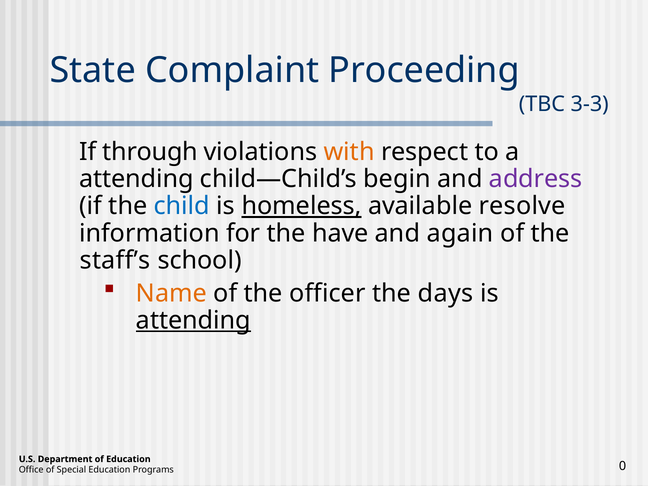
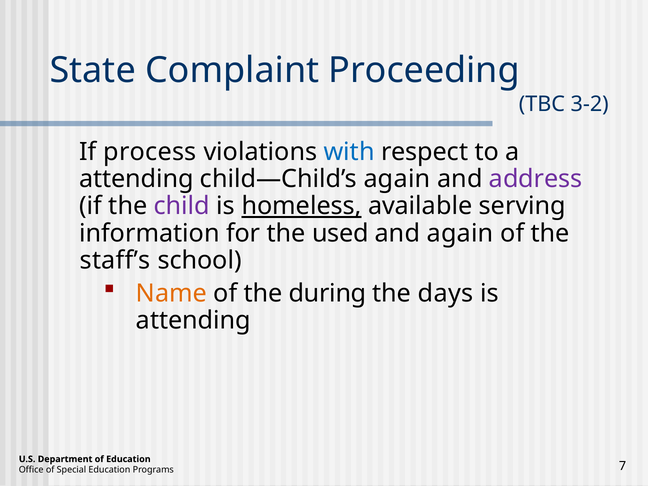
3-3: 3-3 -> 3-2
through: through -> process
with colour: orange -> blue
child—Child’s begin: begin -> again
child colour: blue -> purple
resolve: resolve -> serving
have: have -> used
officer: officer -> during
attending at (193, 320) underline: present -> none
0: 0 -> 7
